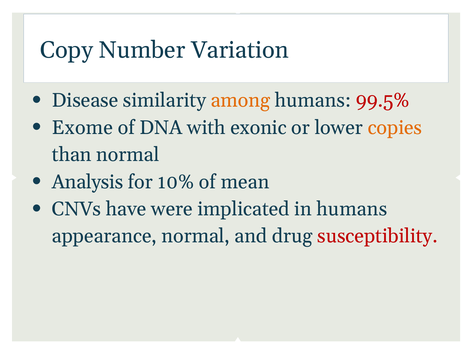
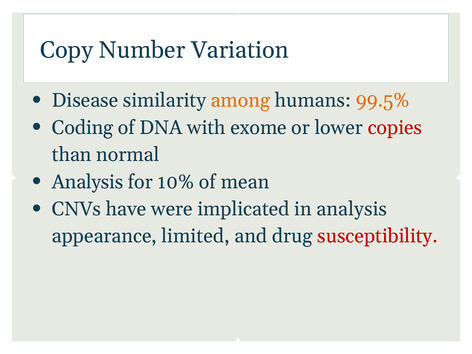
99.5% colour: red -> orange
Exome: Exome -> Coding
exonic: exonic -> exome
copies colour: orange -> red
in humans: humans -> analysis
appearance normal: normal -> limited
